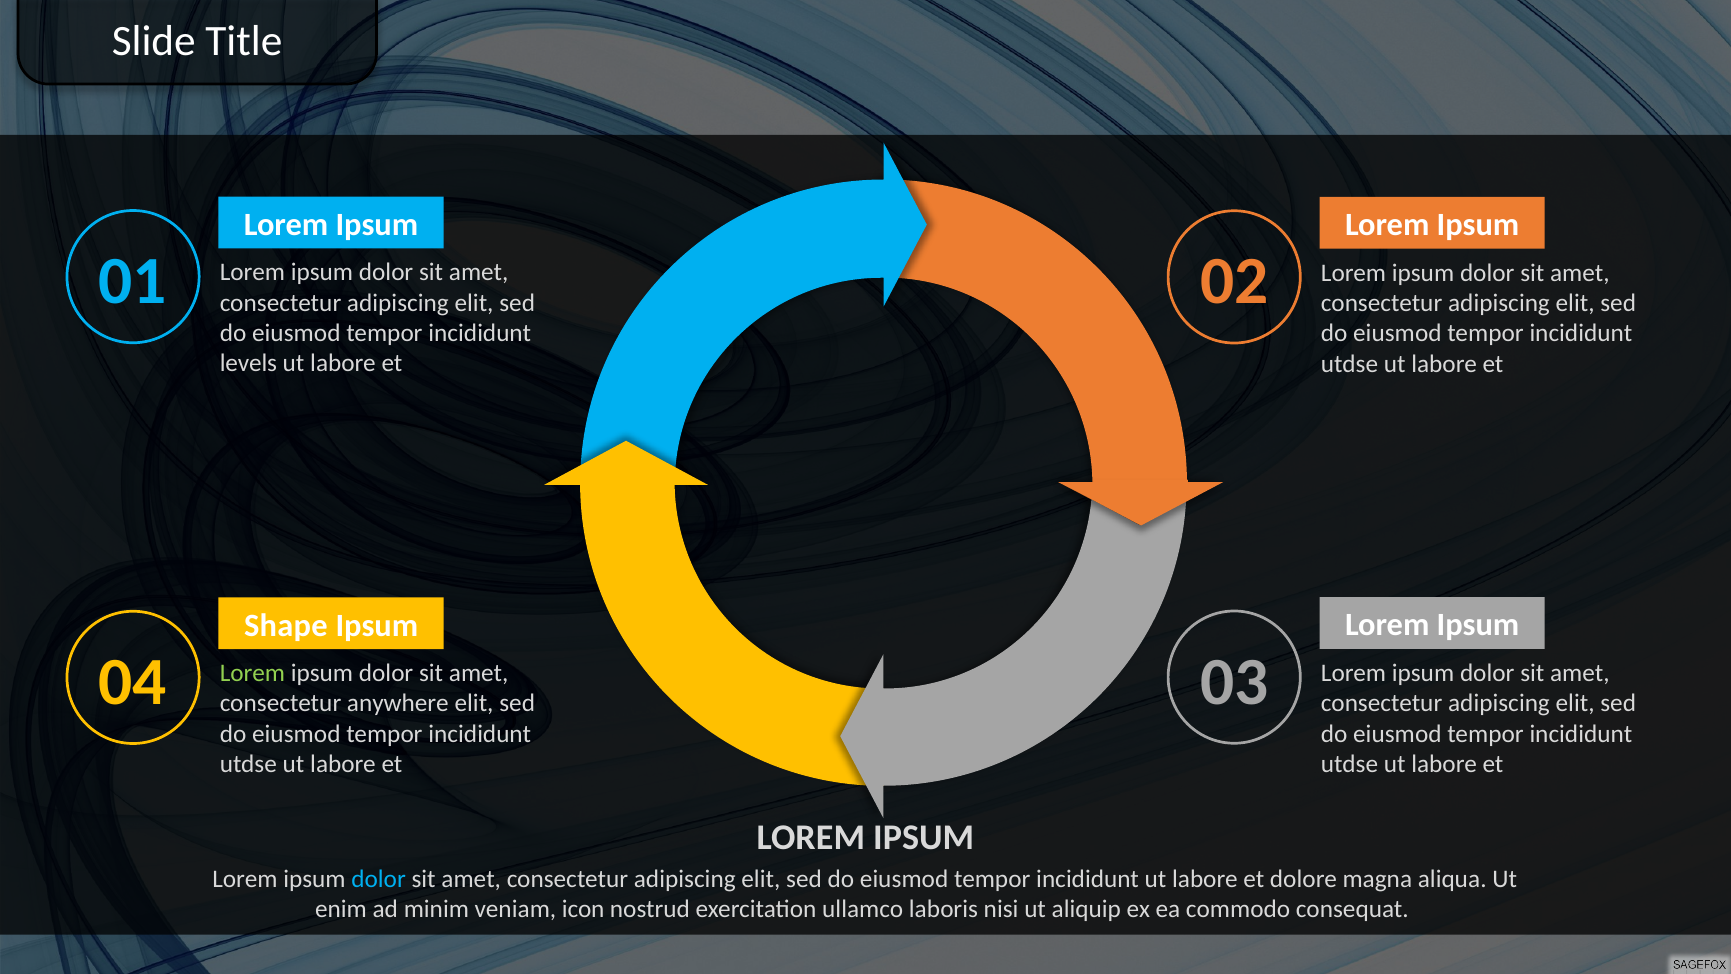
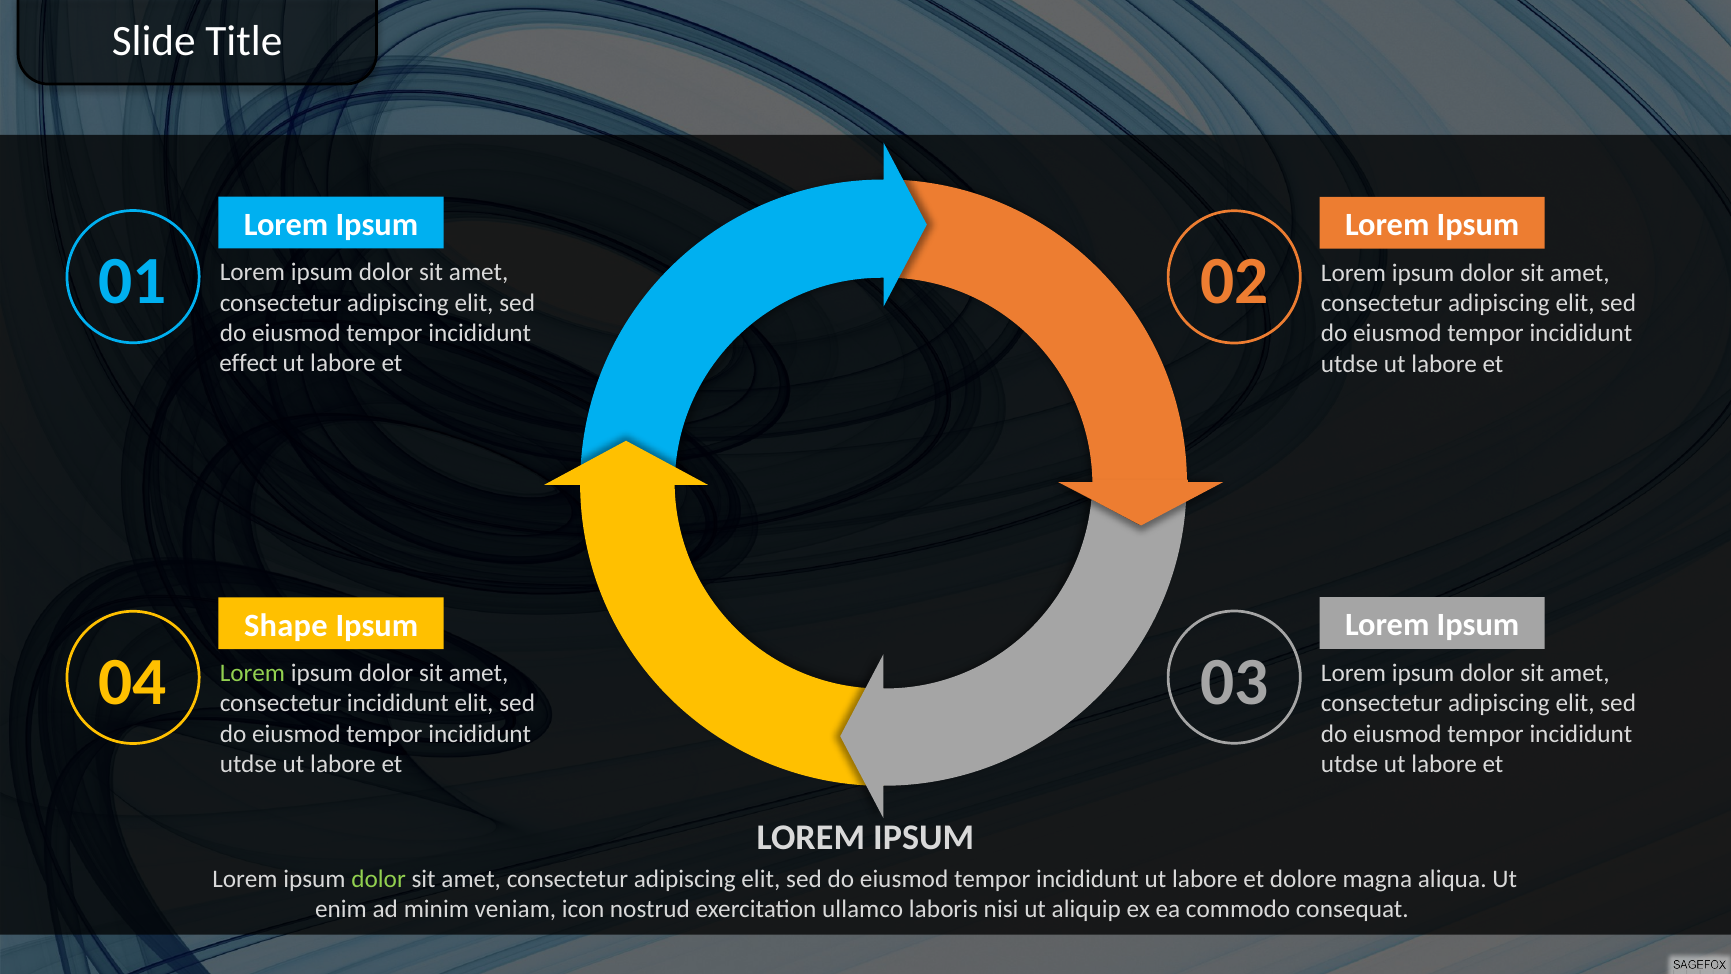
levels: levels -> effect
consectetur anywhere: anywhere -> incididunt
dolor at (379, 879) colour: light blue -> light green
